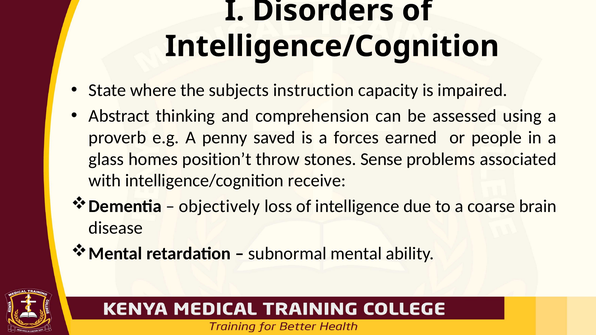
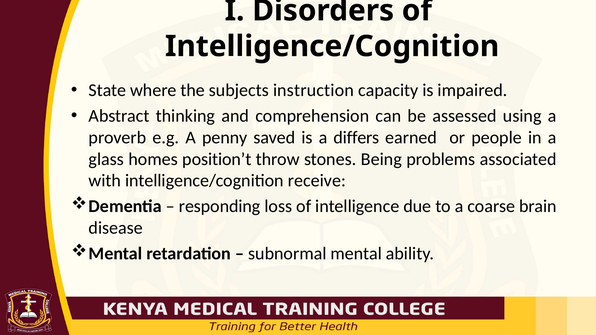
forces: forces -> differs
Sense: Sense -> Being
objectively: objectively -> responding
